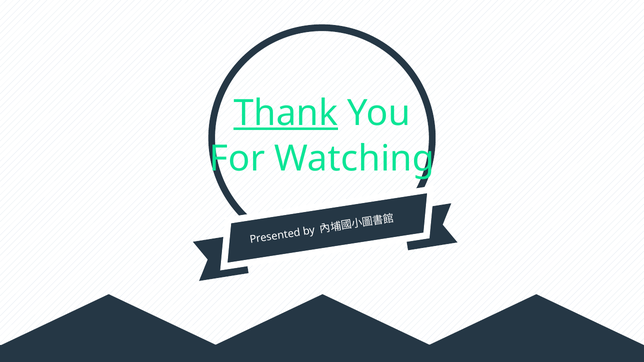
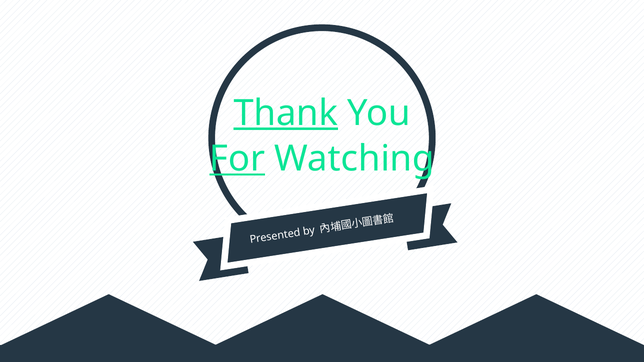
For underline: none -> present
